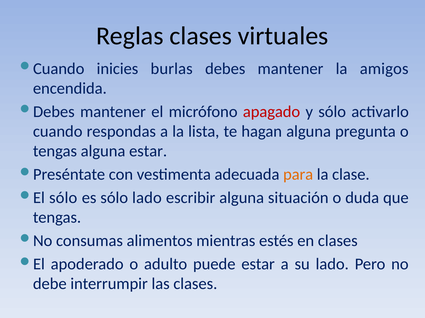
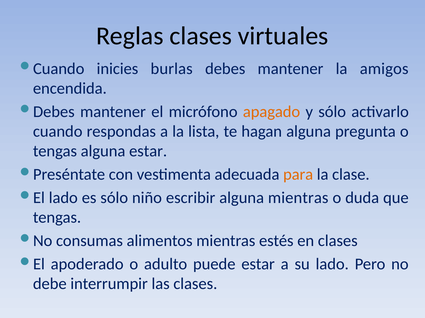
apagado colour: red -> orange
sólo at (63, 198): sólo -> lado
sólo lado: lado -> niño
alguna situación: situación -> mientras
